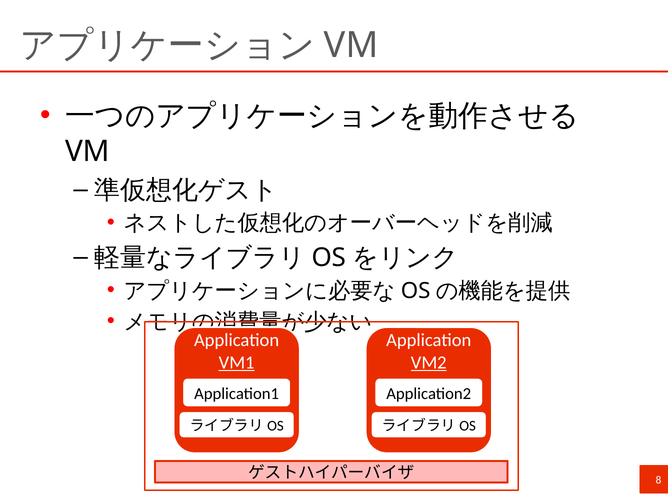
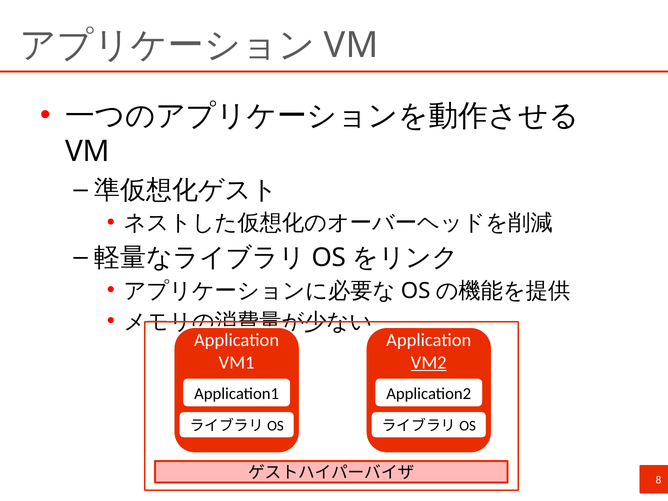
VM1 underline: present -> none
